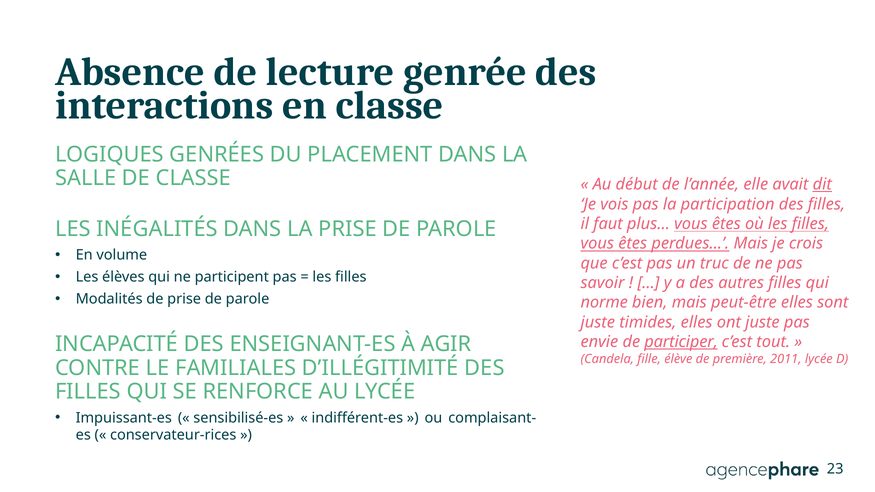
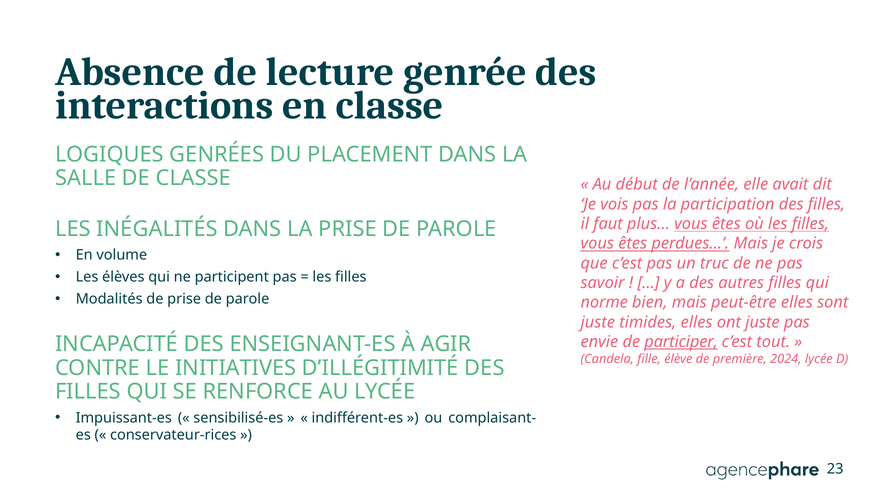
dit underline: present -> none
2011: 2011 -> 2024
FAMILIALES: FAMILIALES -> INITIATIVES
